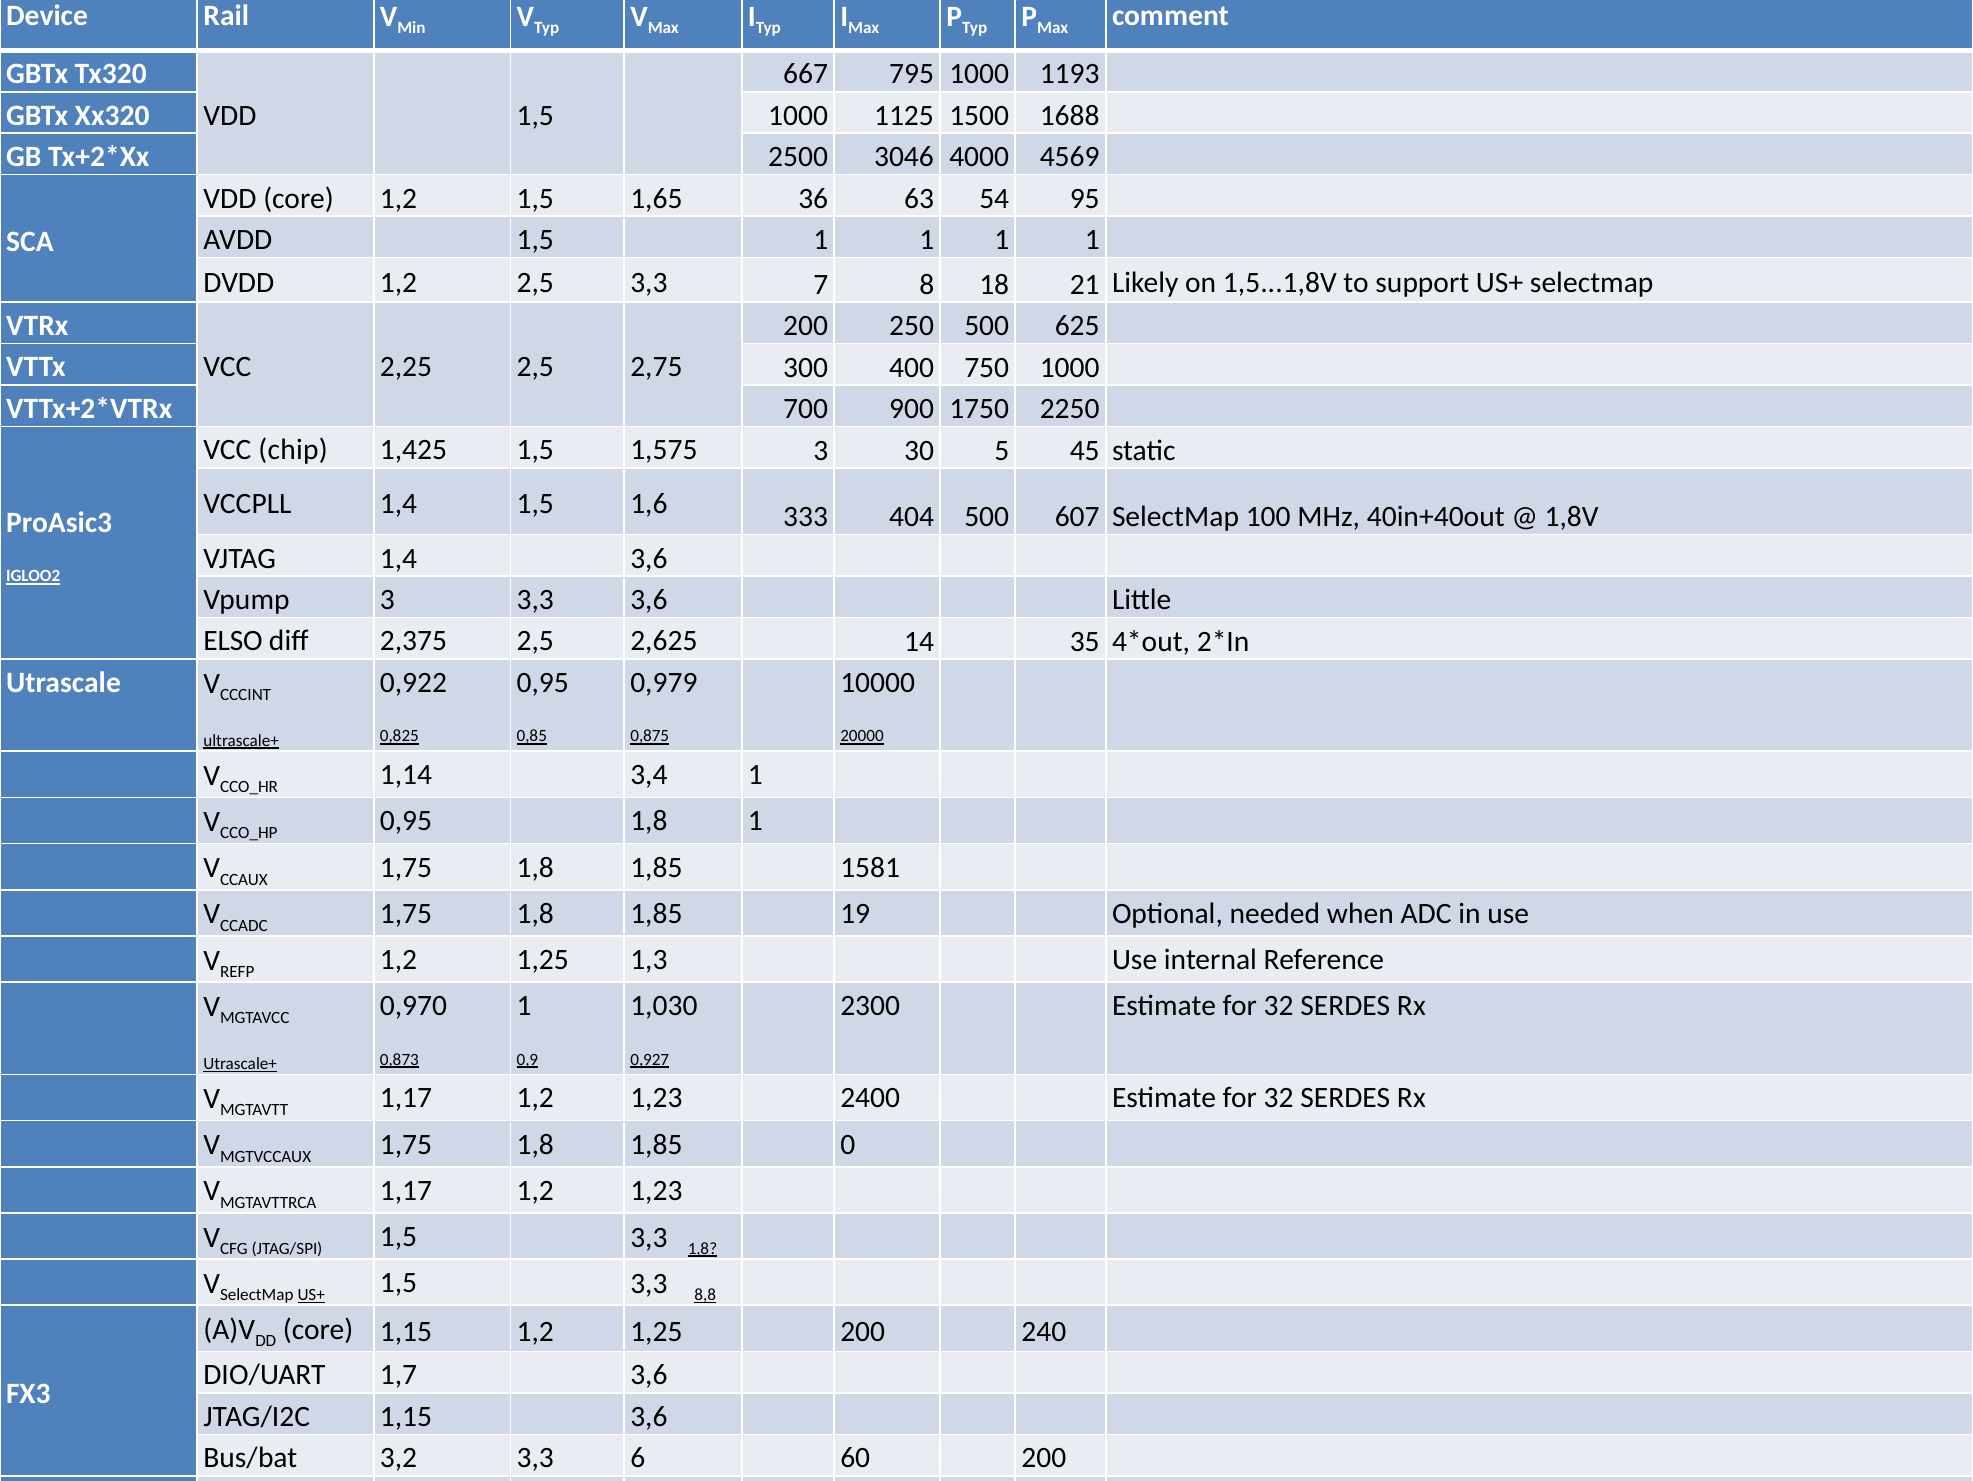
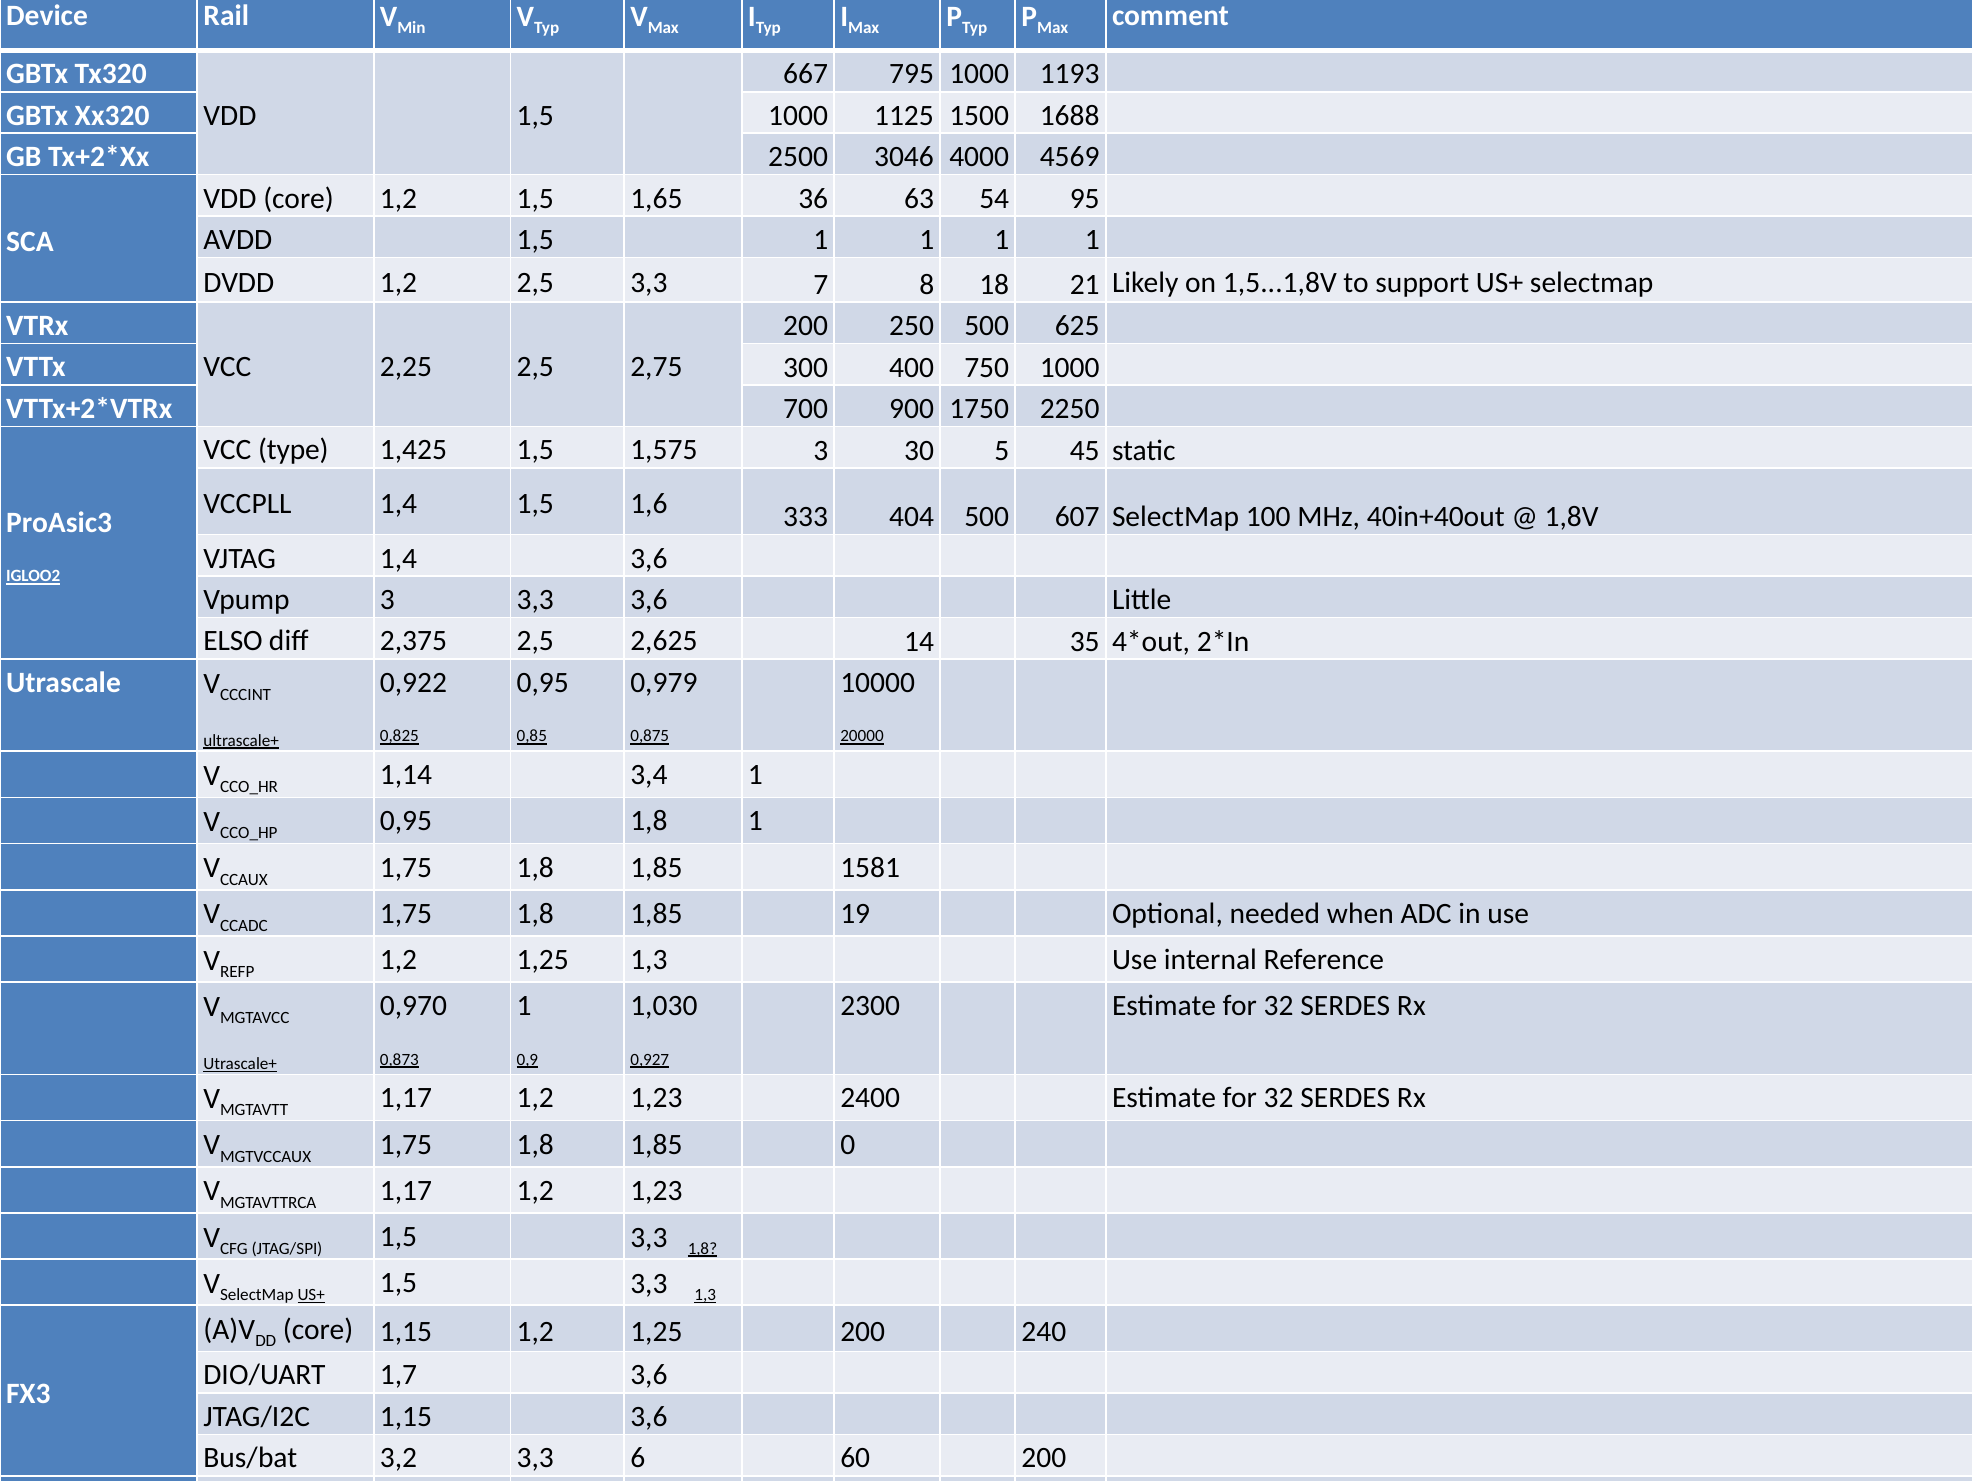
chip: chip -> type
3,3 8,8: 8,8 -> 1,3
